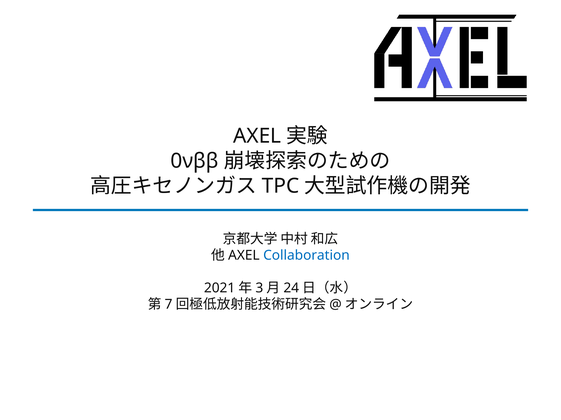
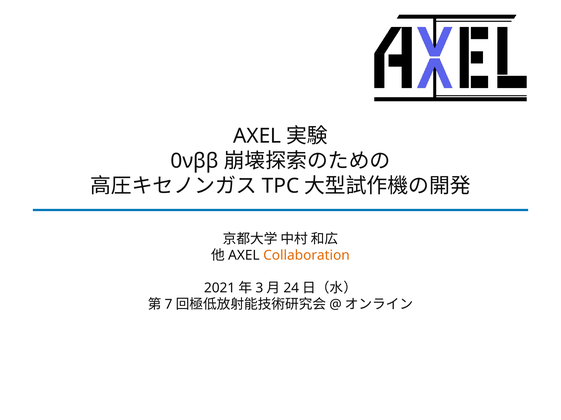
Collaboration colour: blue -> orange
